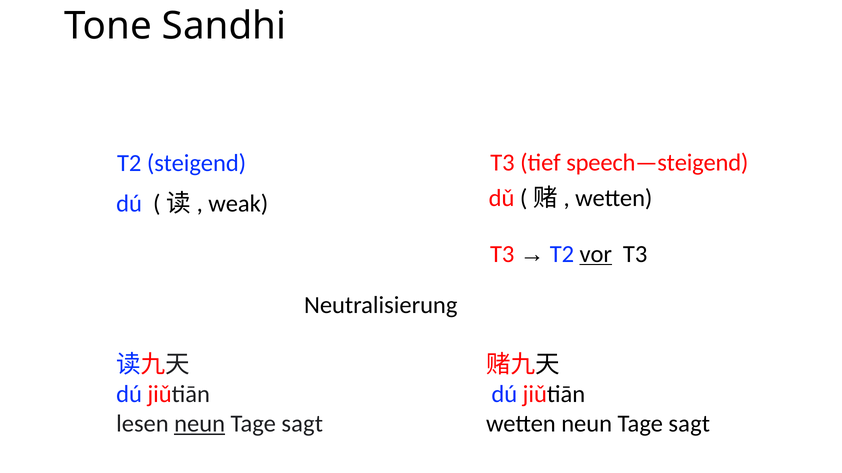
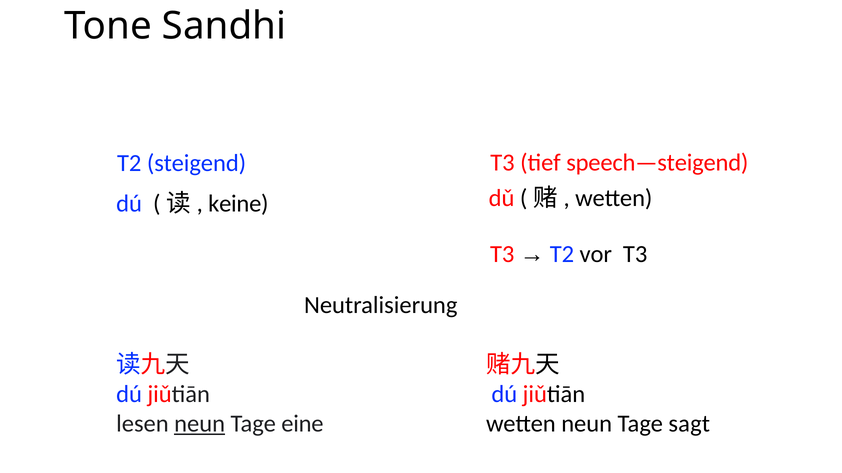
weak: weak -> keine
vor underline: present -> none
sagt at (302, 424): sagt -> eine
